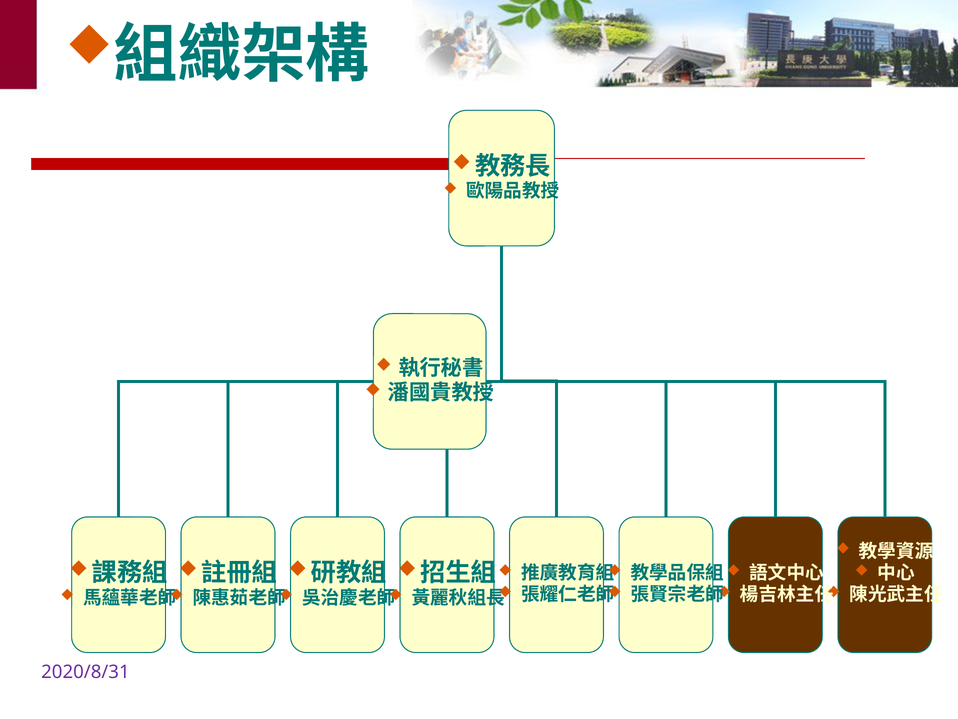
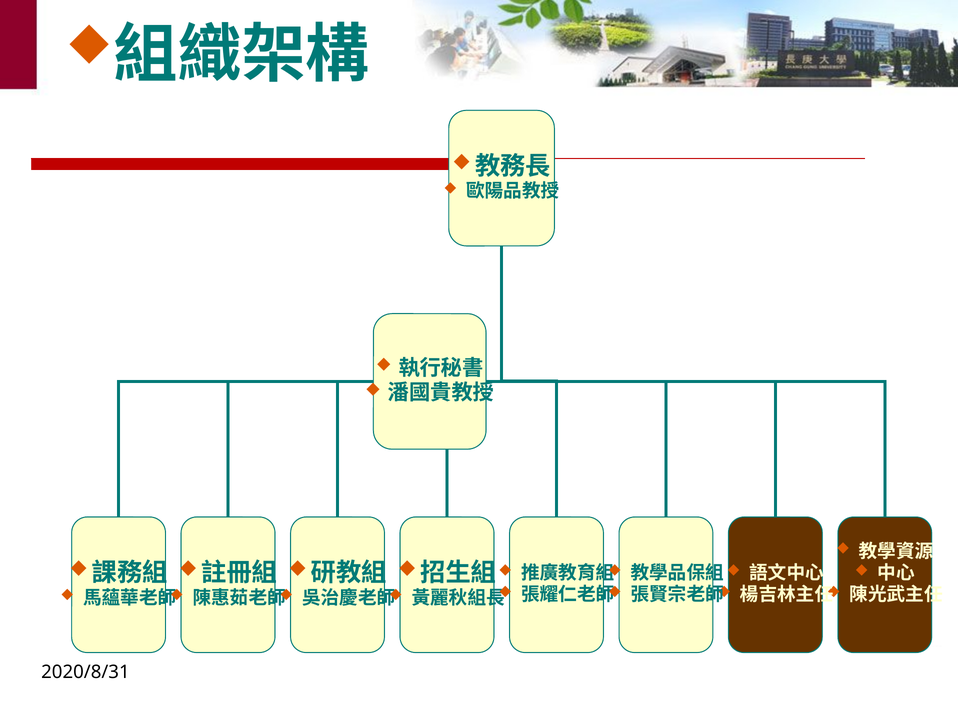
2020/8/31 colour: purple -> black
